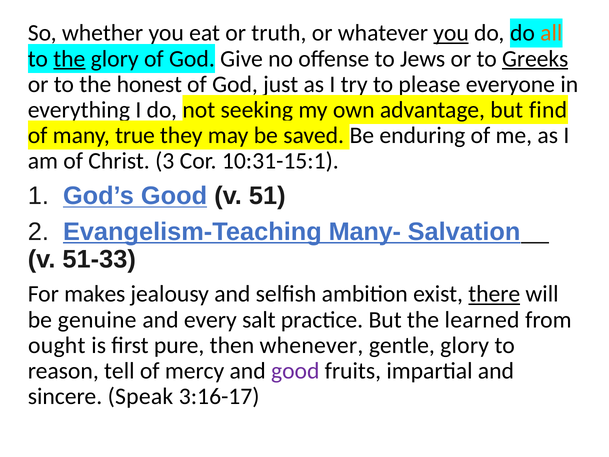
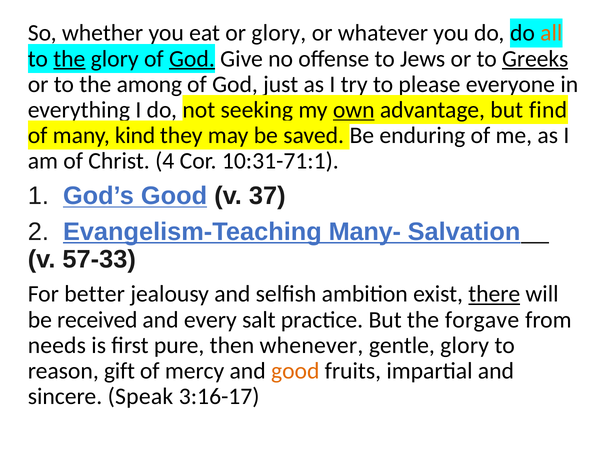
or truth: truth -> glory
you at (451, 33) underline: present -> none
God at (192, 59) underline: none -> present
honest: honest -> among
own underline: none -> present
true: true -> kind
3: 3 -> 4
10:31-15:1: 10:31-15:1 -> 10:31-71:1
51: 51 -> 37
51-33: 51-33 -> 57-33
makes: makes -> better
genuine: genuine -> received
learned: learned -> forgave
ought: ought -> needs
tell: tell -> gift
good at (295, 371) colour: purple -> orange
